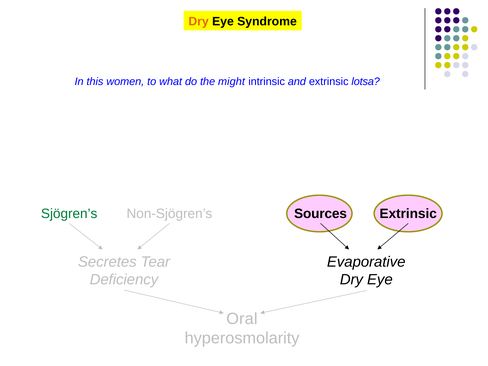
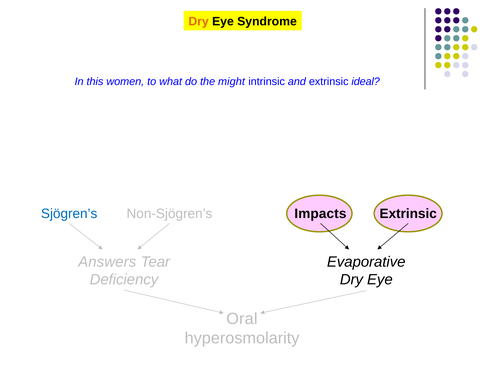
lotsa: lotsa -> ideal
Sjögren’s colour: green -> blue
Sources: Sources -> Impacts
Secretes: Secretes -> Answers
